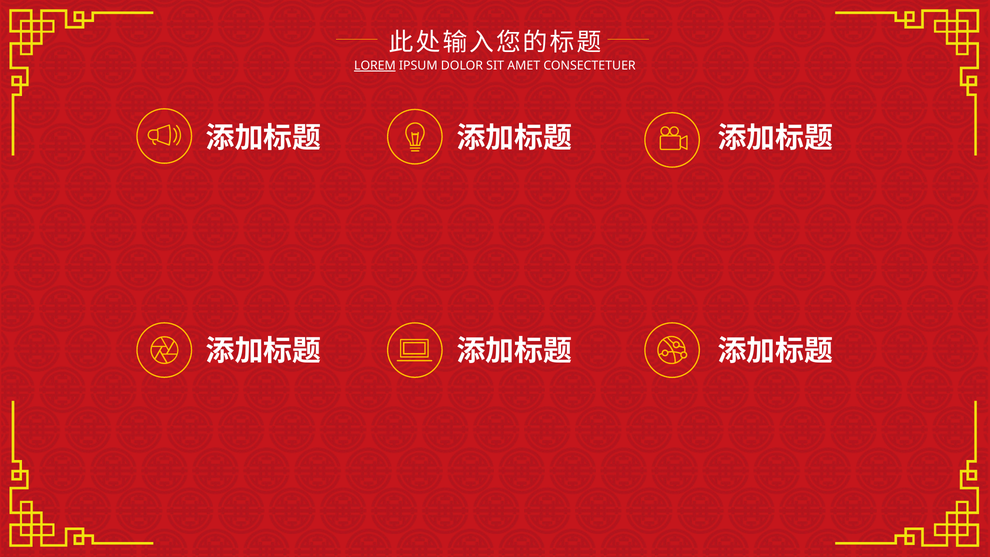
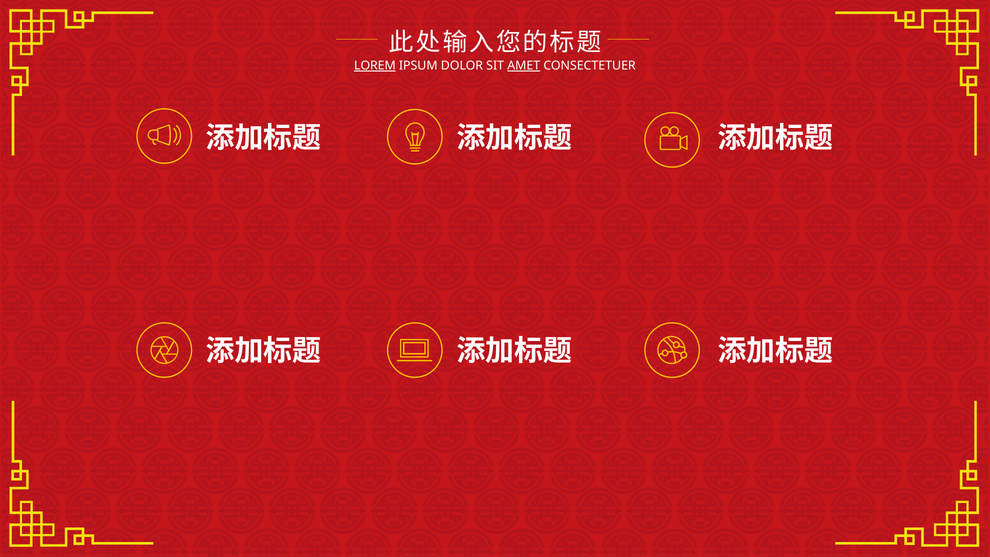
AMET underline: none -> present
